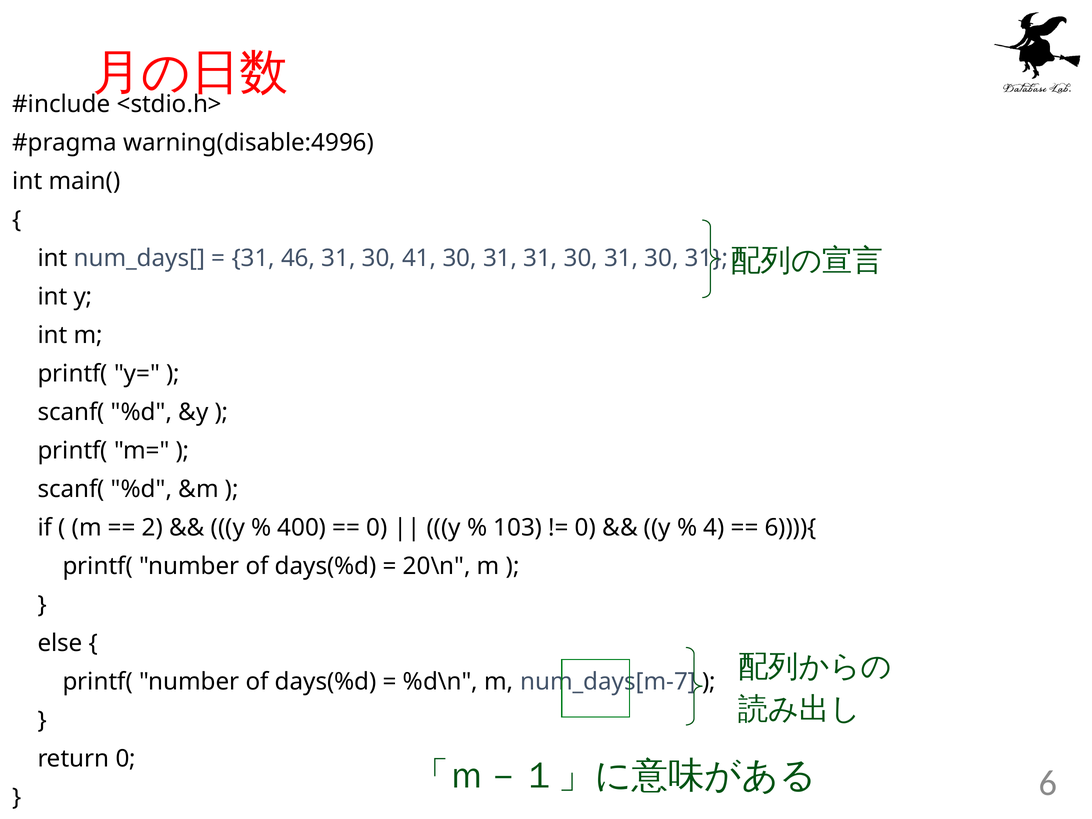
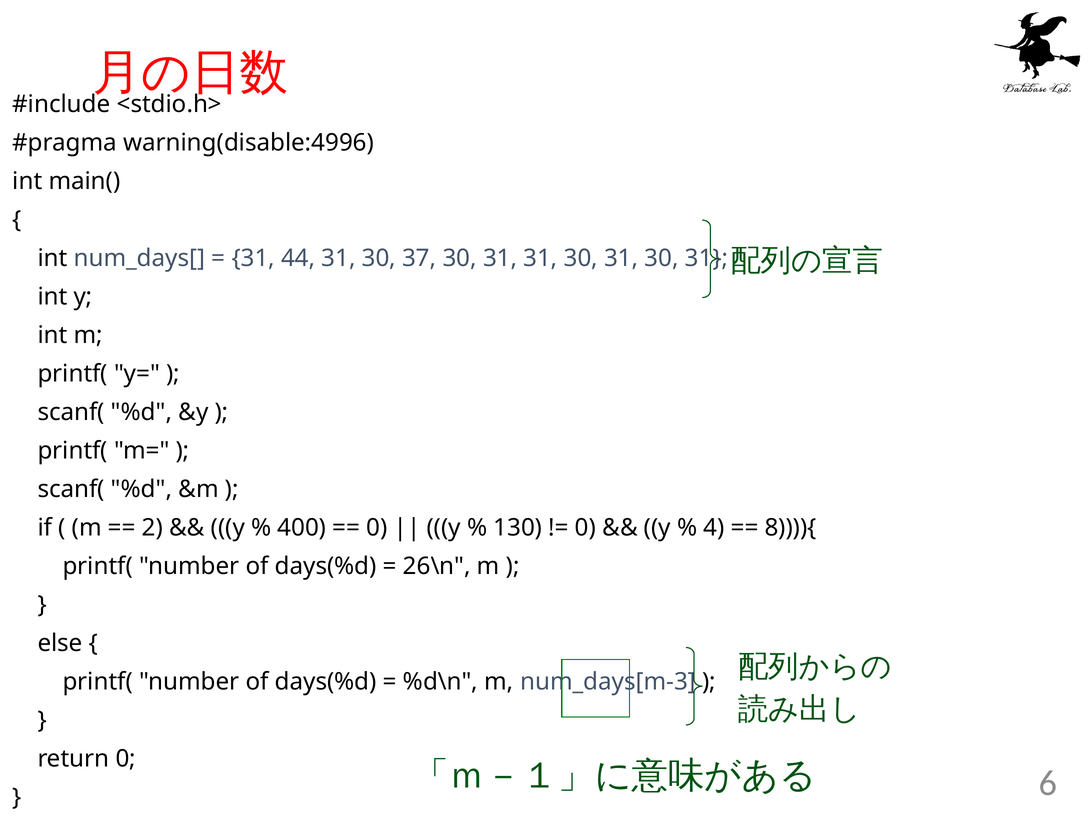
46: 46 -> 44
41: 41 -> 37
103: 103 -> 130
6)))){: 6)))){ -> 8)))){
20\n: 20\n -> 26\n
num_days[m-7: num_days[m-7 -> num_days[m-3
